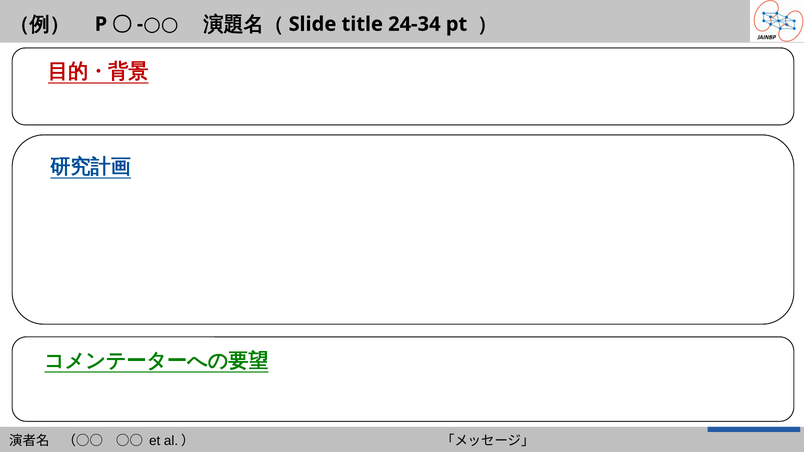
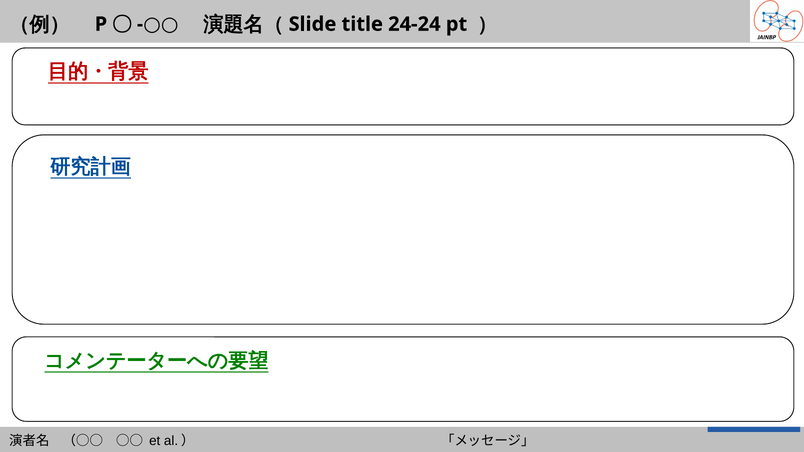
24-34: 24-34 -> 24-24
